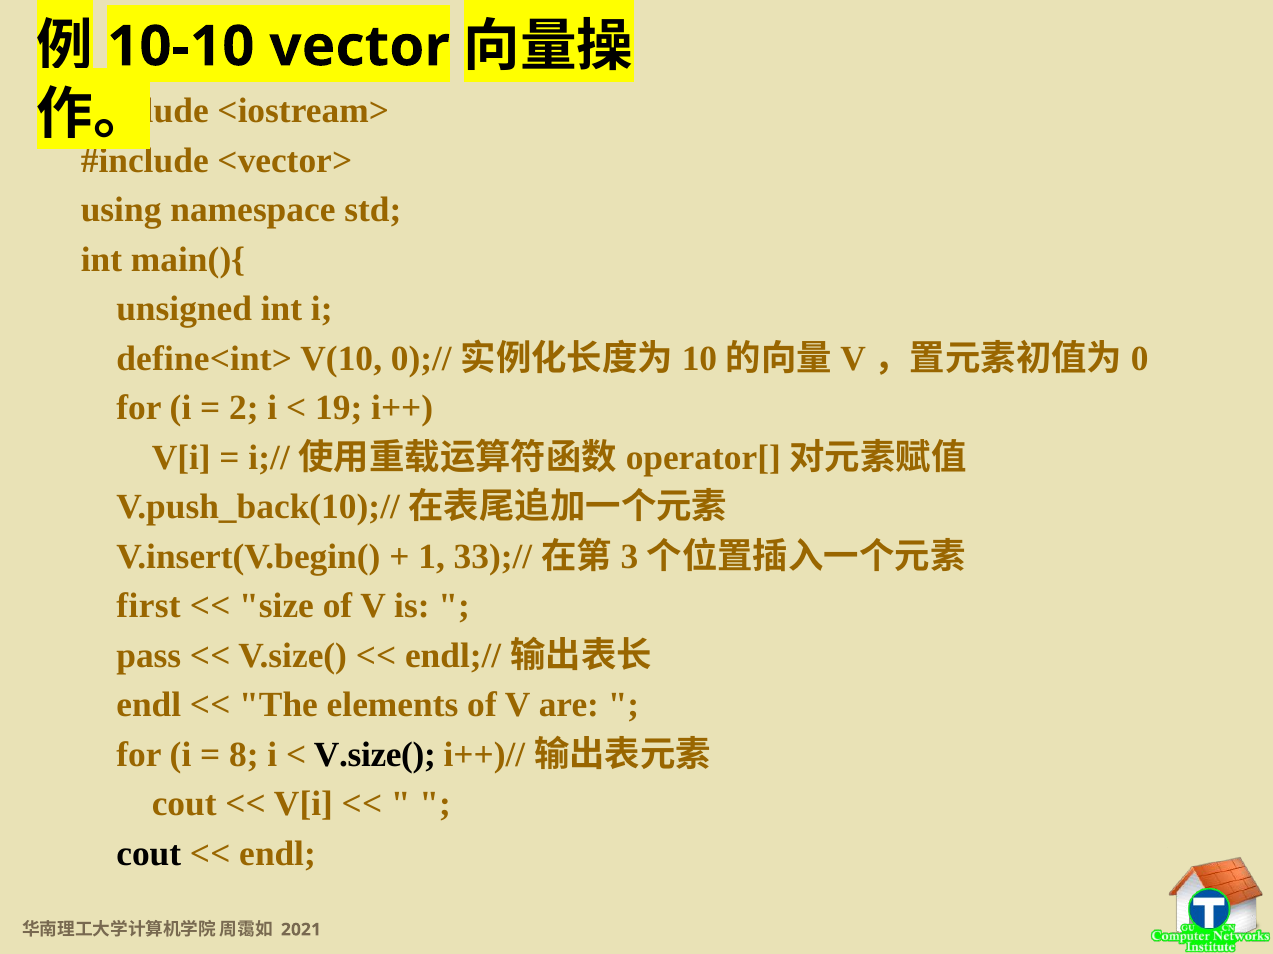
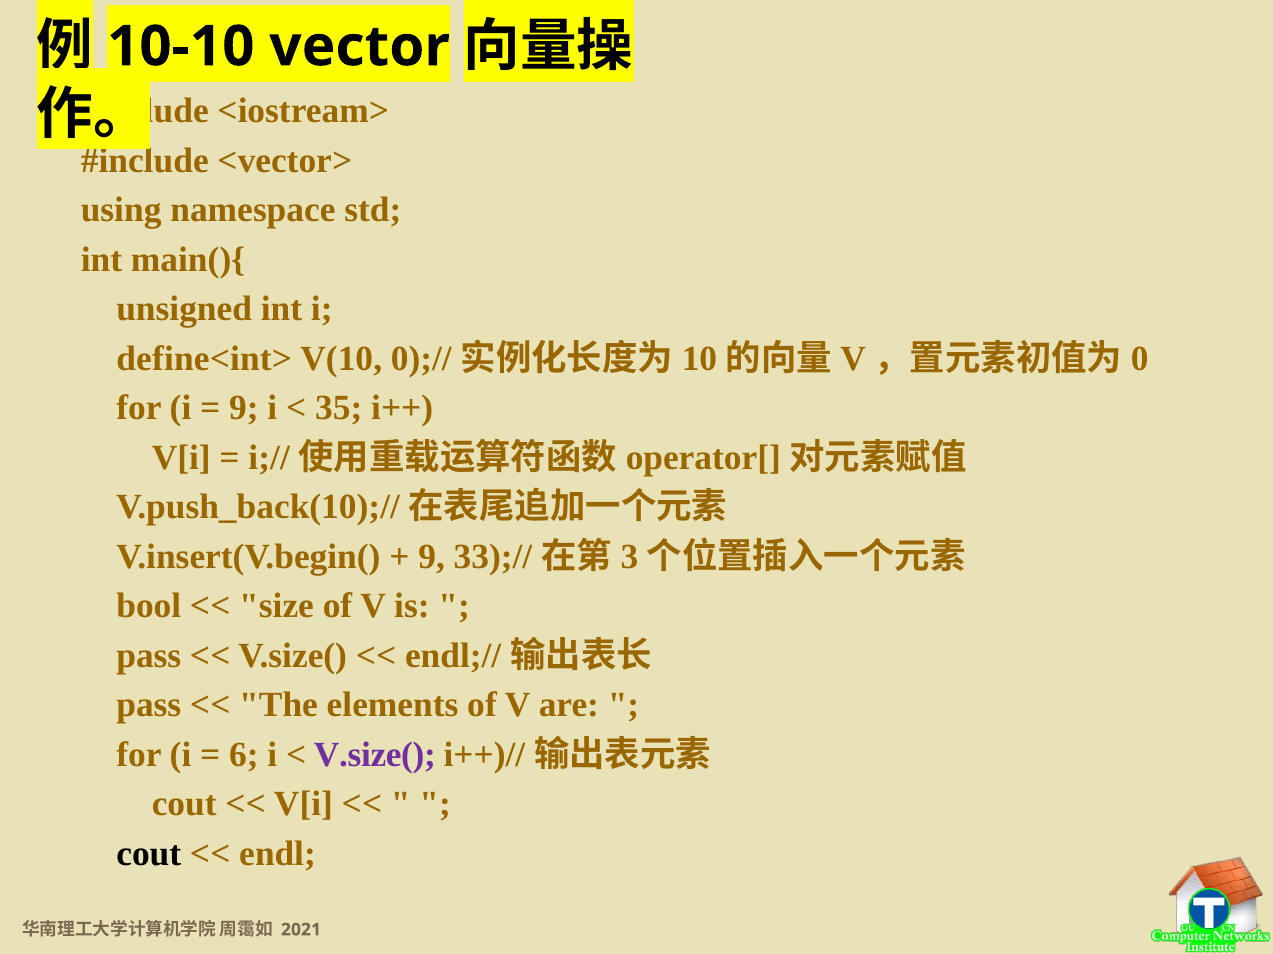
2 at (244, 409): 2 -> 9
19: 19 -> 35
1 at (432, 557): 1 -> 9
first: first -> bool
endl at (149, 706): endl -> pass
8: 8 -> 6
V.size( at (375, 755) colour: black -> purple
